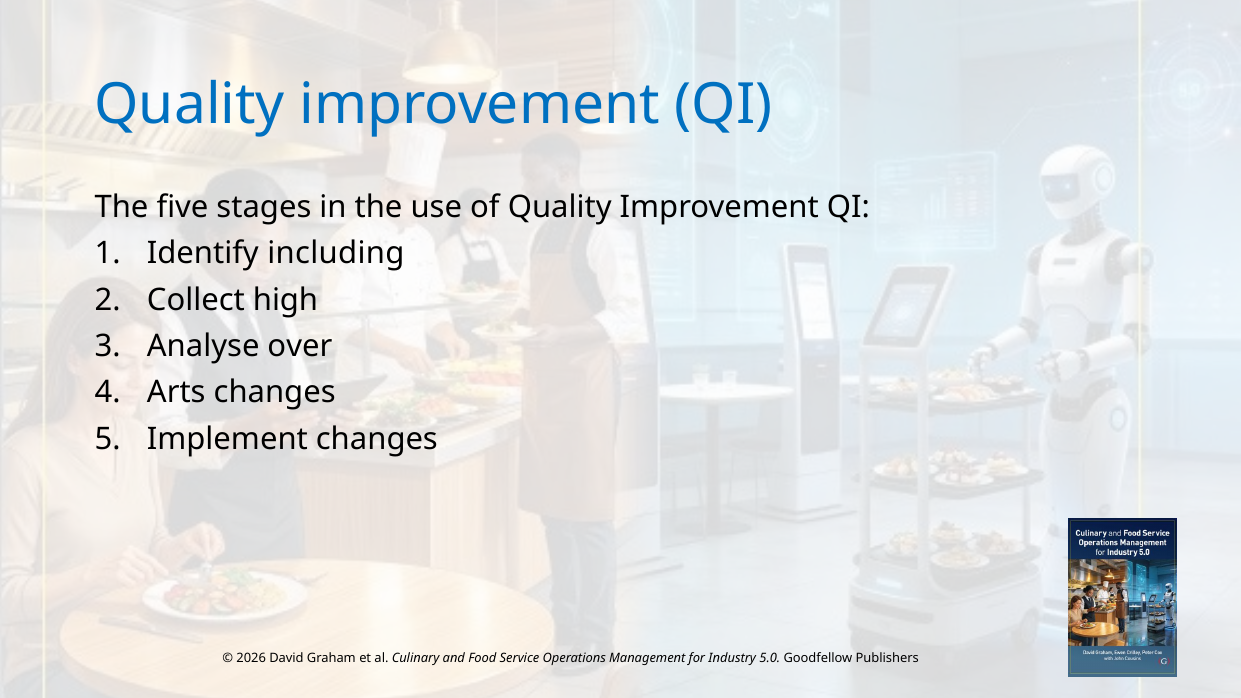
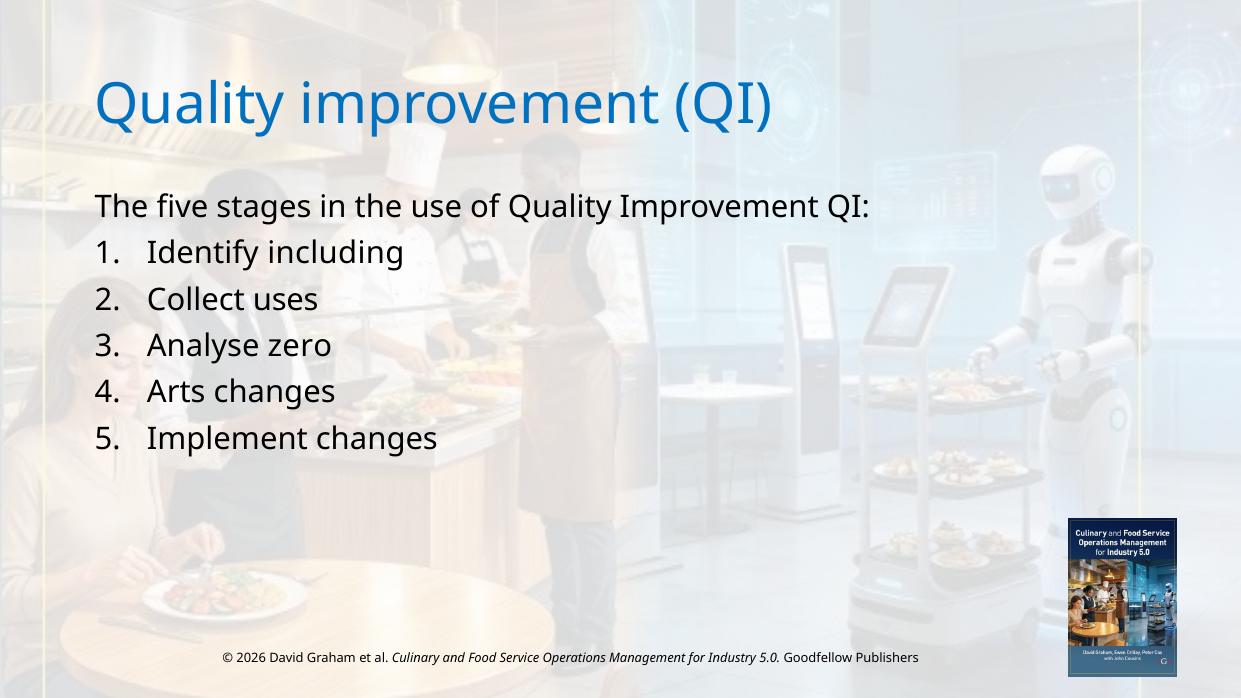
high: high -> uses
over: over -> zero
